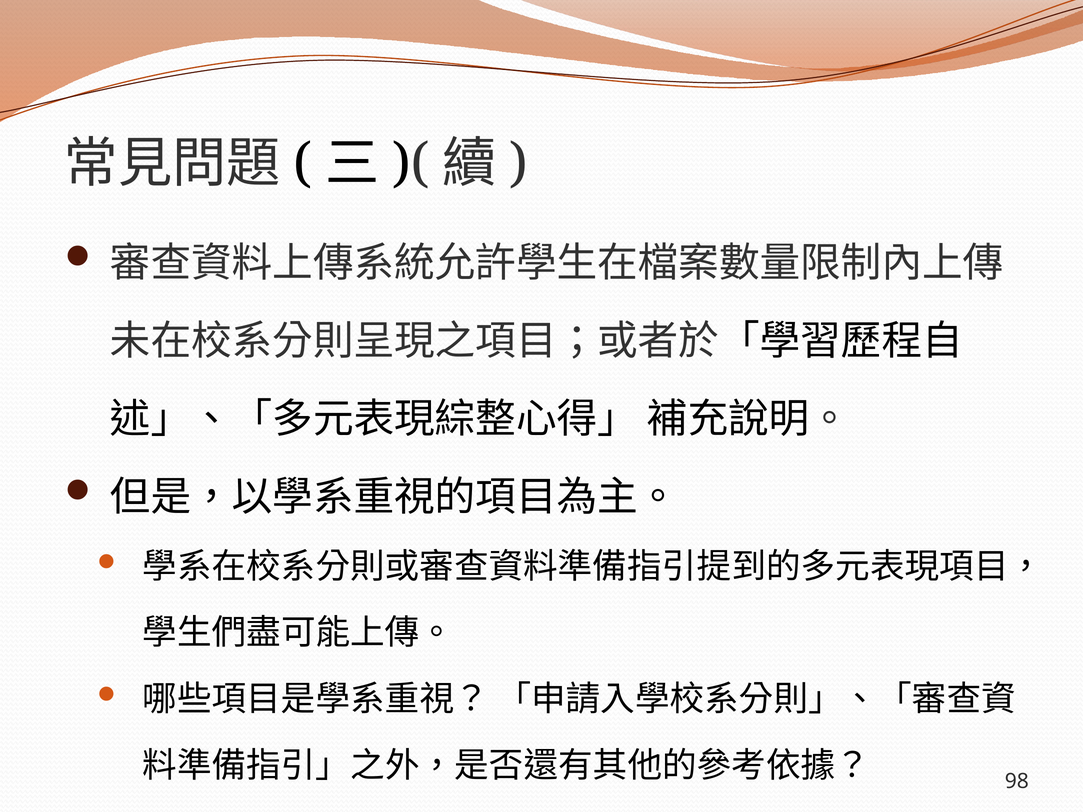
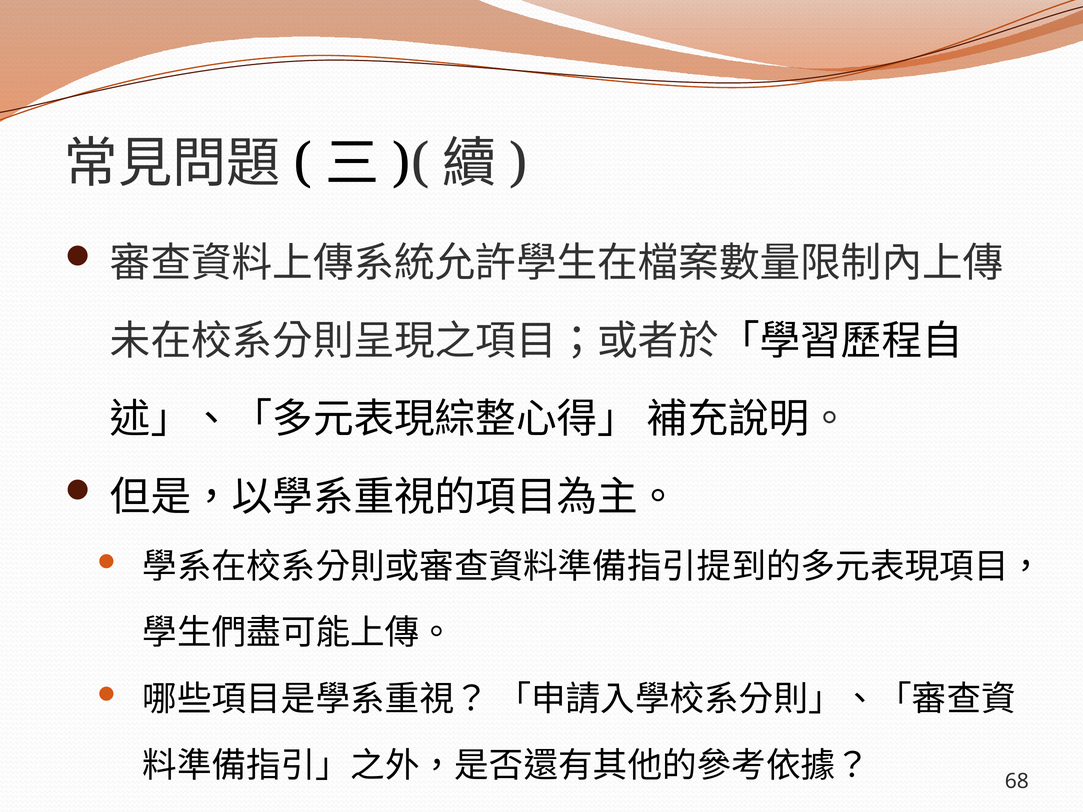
98: 98 -> 68
